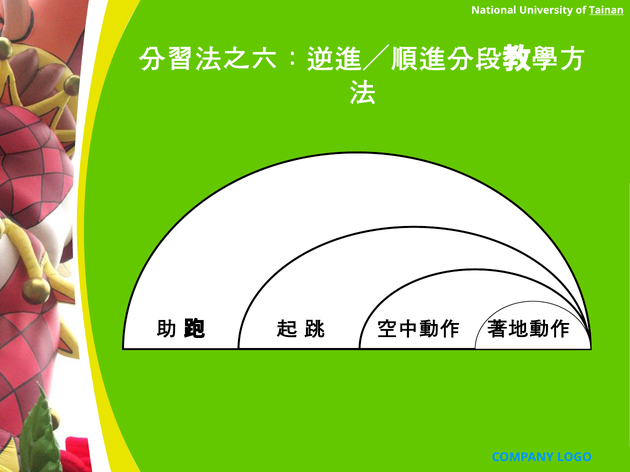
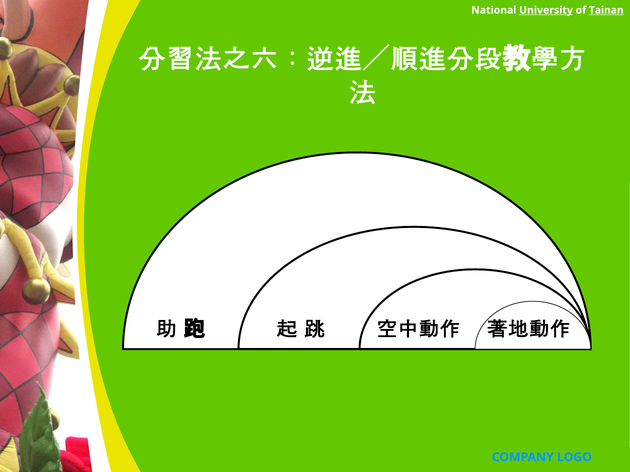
University underline: none -> present
